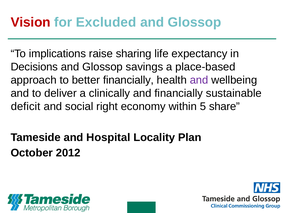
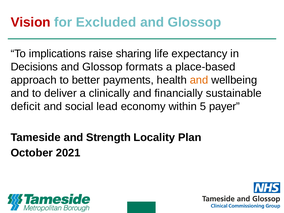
savings: savings -> formats
better financially: financially -> payments
and at (199, 80) colour: purple -> orange
right: right -> lead
share: share -> payer
Hospital: Hospital -> Strength
2012: 2012 -> 2021
